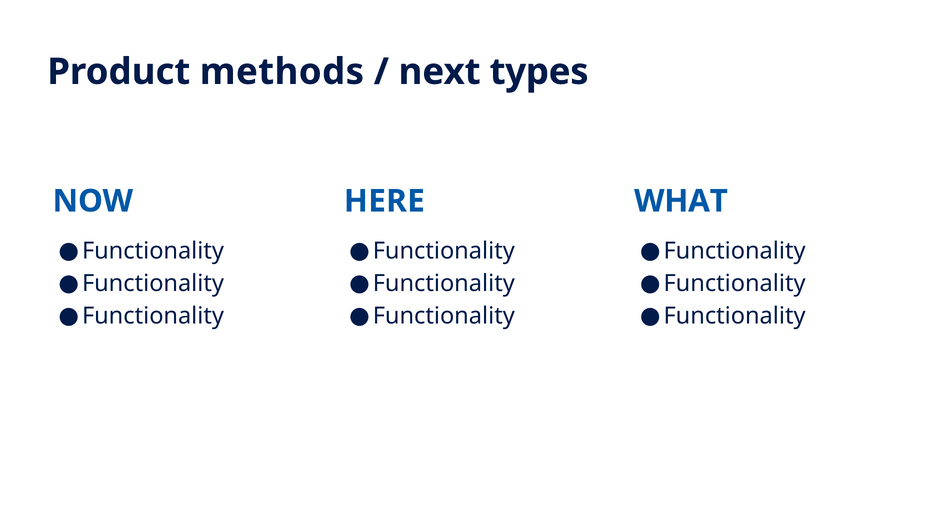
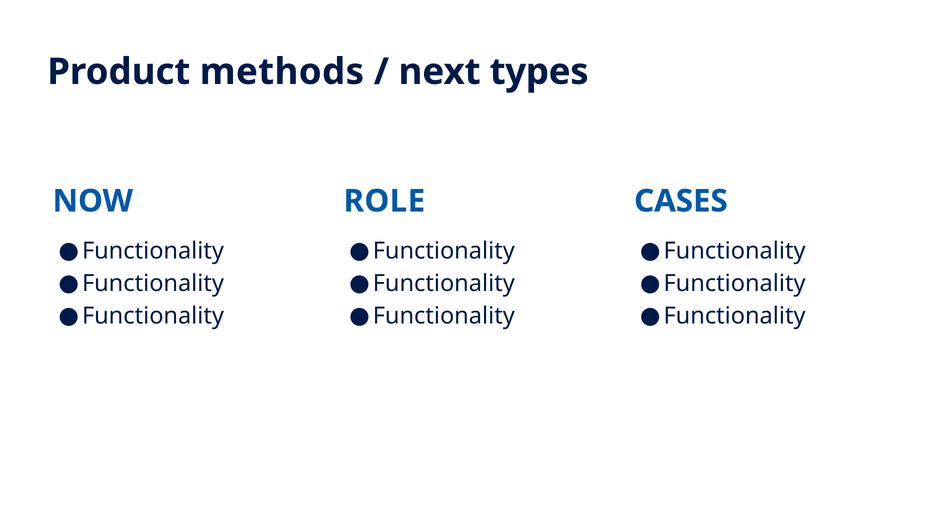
HERE: HERE -> ROLE
WHAT: WHAT -> CASES
